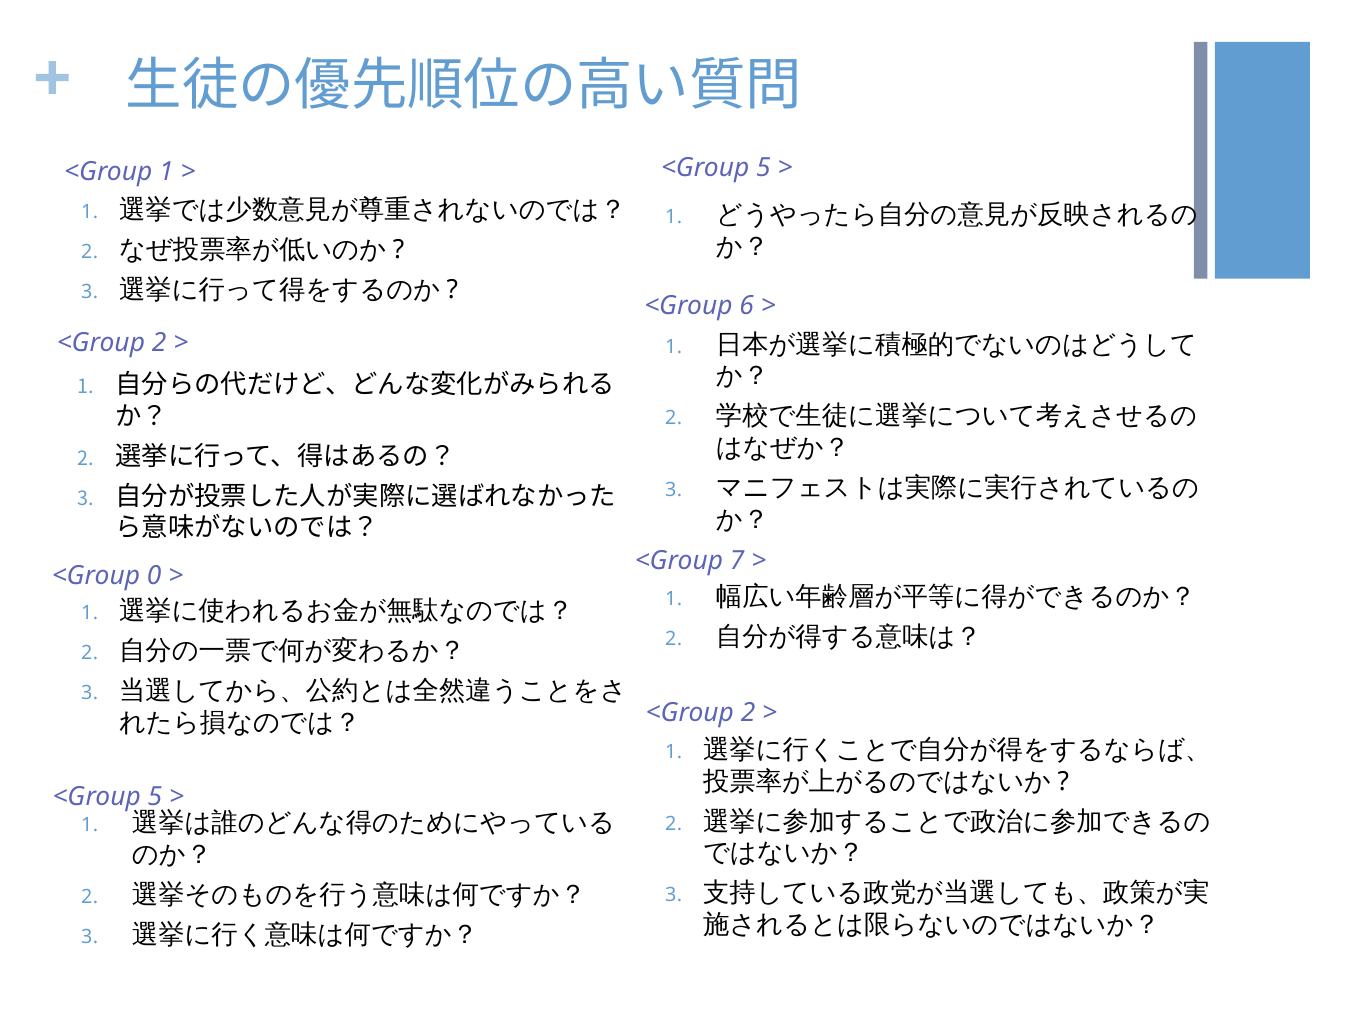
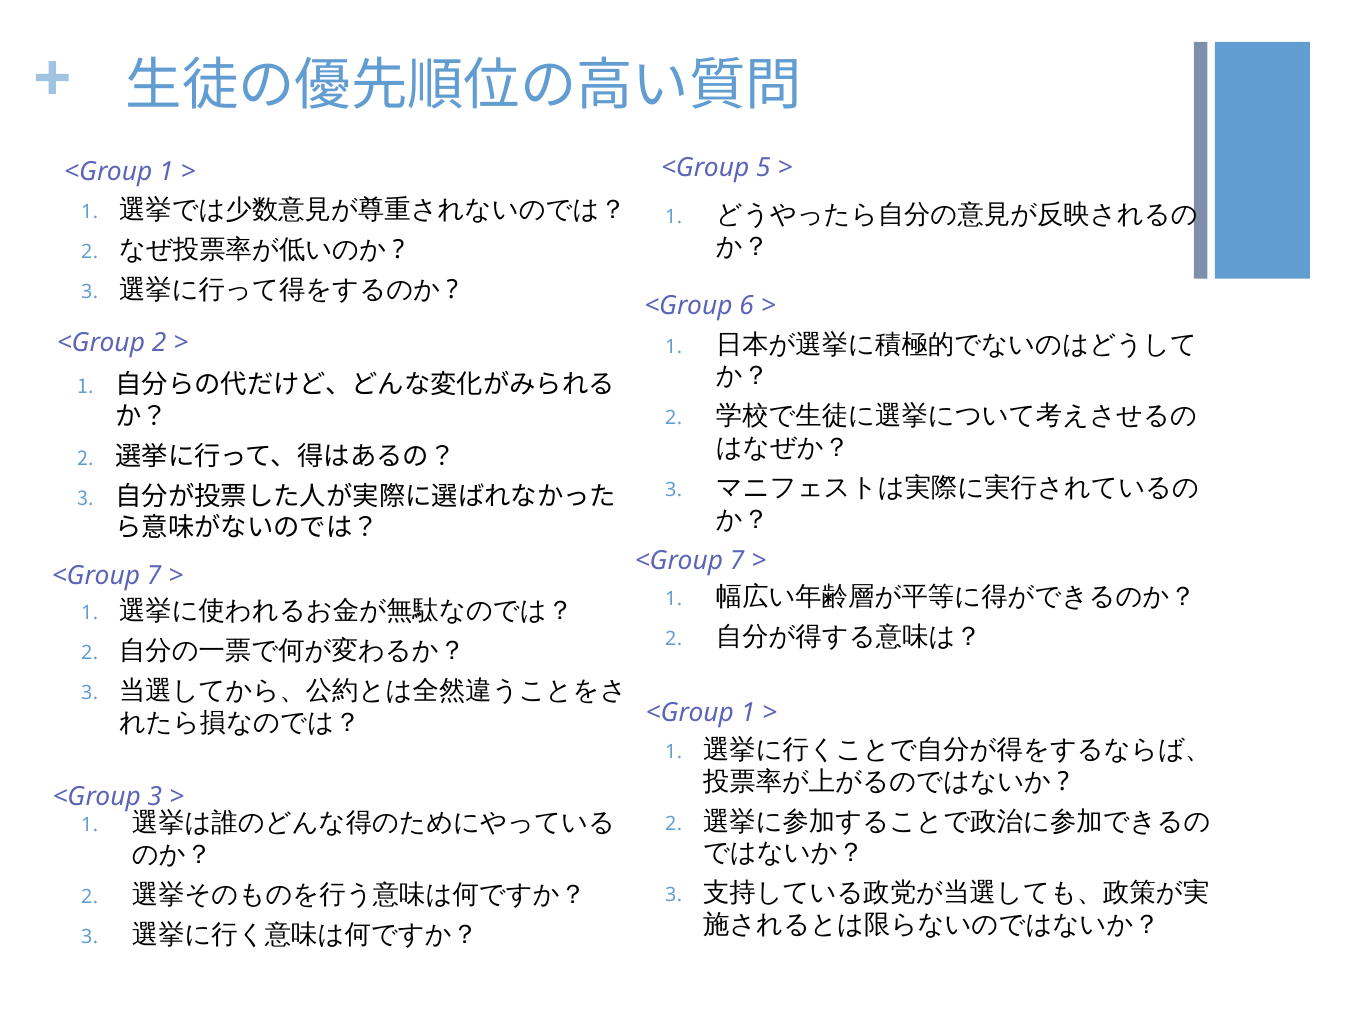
0 at (154, 576): 0 -> 7
2 at (748, 713): 2 -> 1
5 at (155, 796): 5 -> 3
